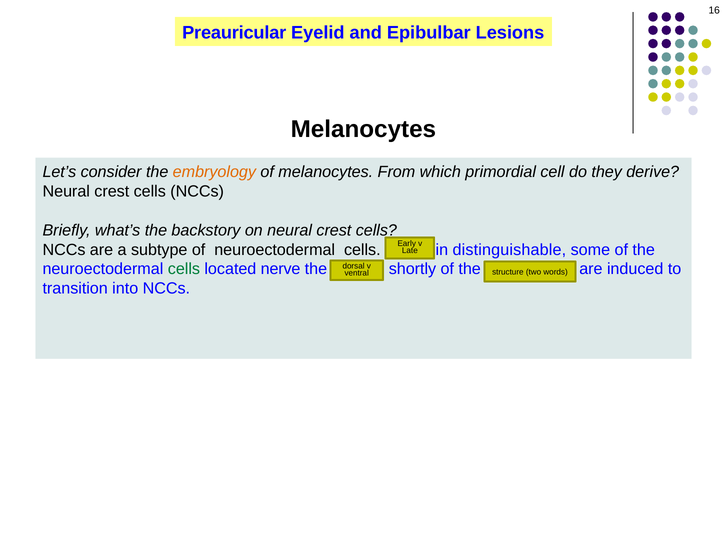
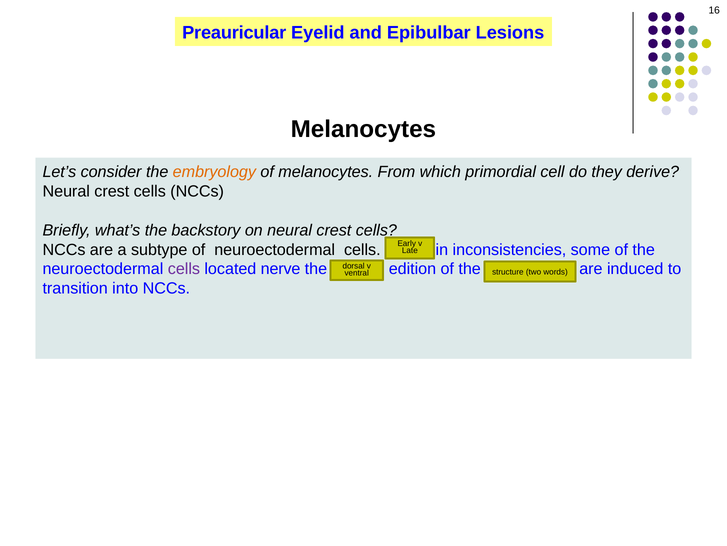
distinguishable: distinguishable -> inconsistencies
cells at (184, 269) colour: green -> purple
shortly: shortly -> edition
